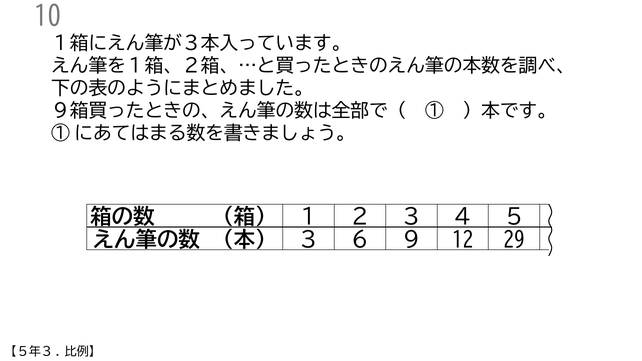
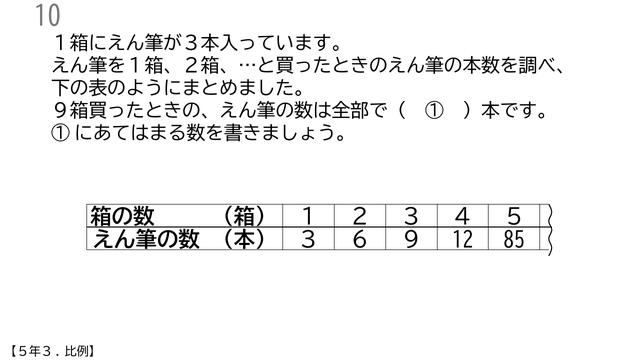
29: 29 -> 85
